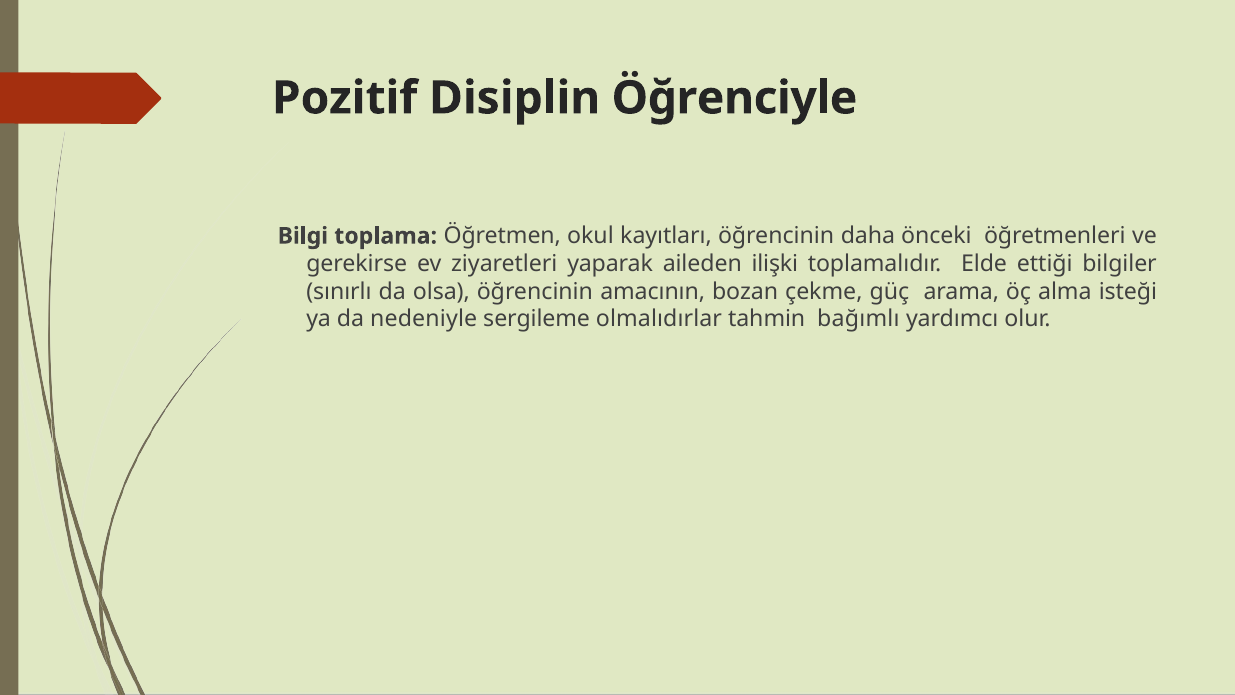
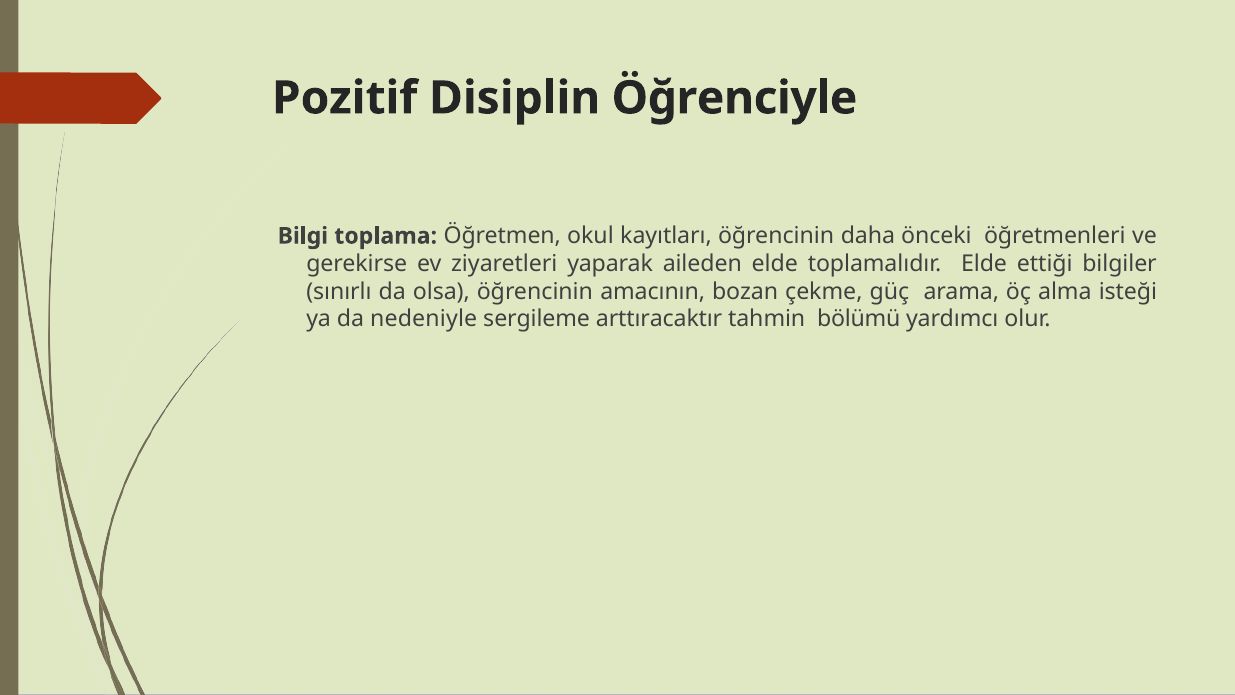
aileden ilişki: ilişki -> elde
olmalıdırlar: olmalıdırlar -> arttıracaktır
bağımlı: bağımlı -> bölümü
